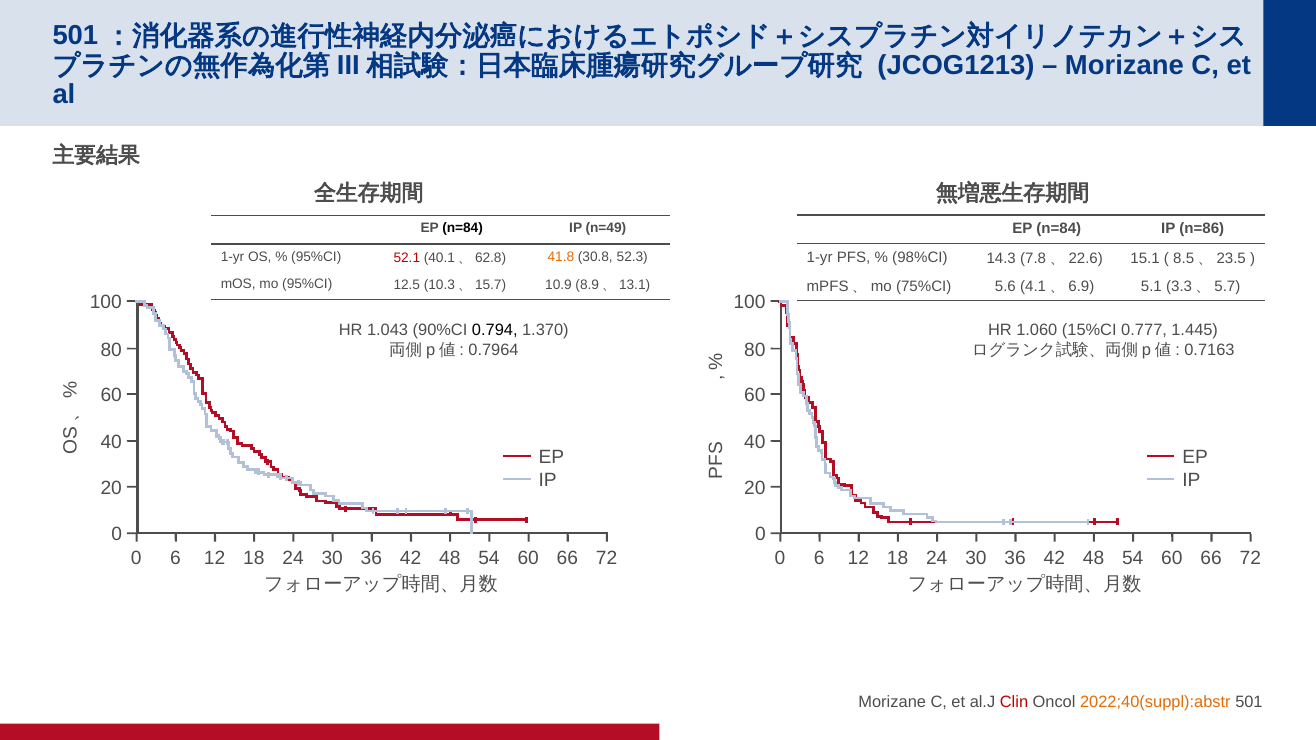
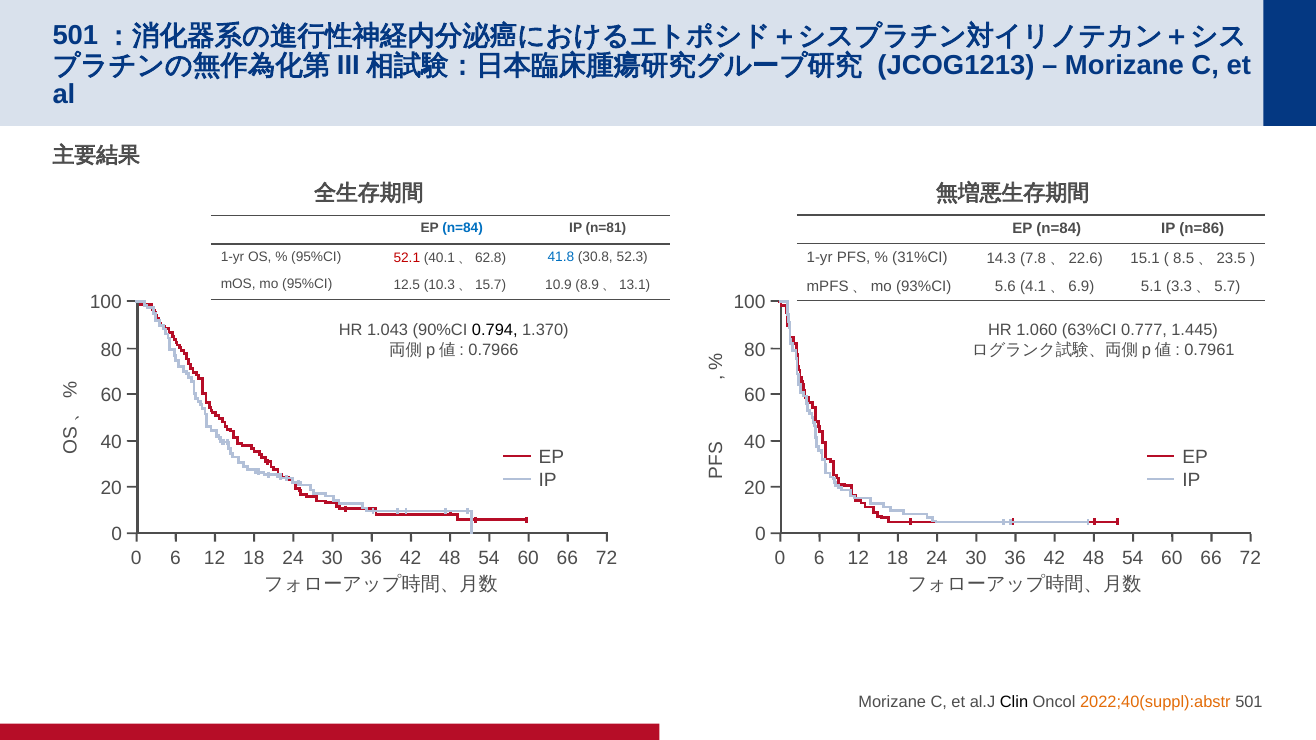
n=84 at (463, 228) colour: black -> blue
n=49: n=49 -> n=81
98%CI: 98%CI -> 31%CI
41.8 colour: orange -> blue
75%CI: 75%CI -> 93%CI
15%CI: 15%CI -> 63%CI
0.7964: 0.7964 -> 0.7966
0.7163: 0.7163 -> 0.7961
Clin colour: red -> black
